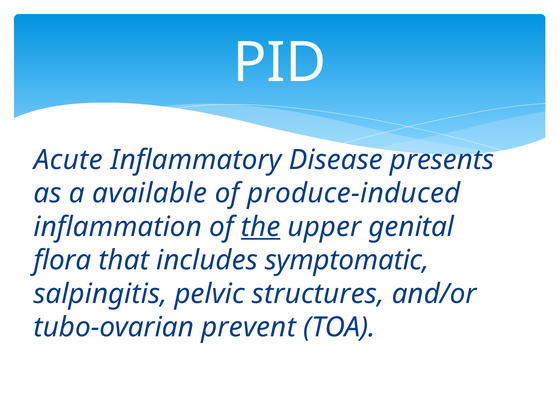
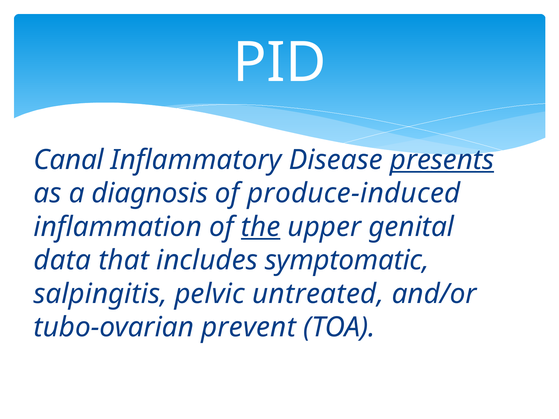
Acute: Acute -> Canal
presents underline: none -> present
available: available -> diagnosis
flora: flora -> data
structures: structures -> untreated
